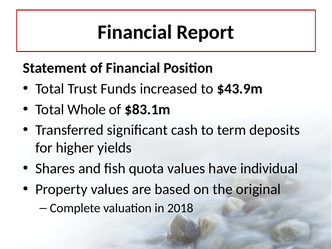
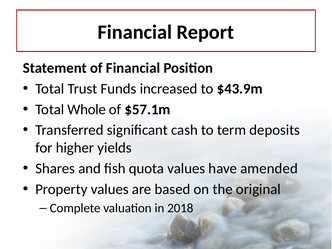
$83.1m: $83.1m -> $57.1m
individual: individual -> amended
